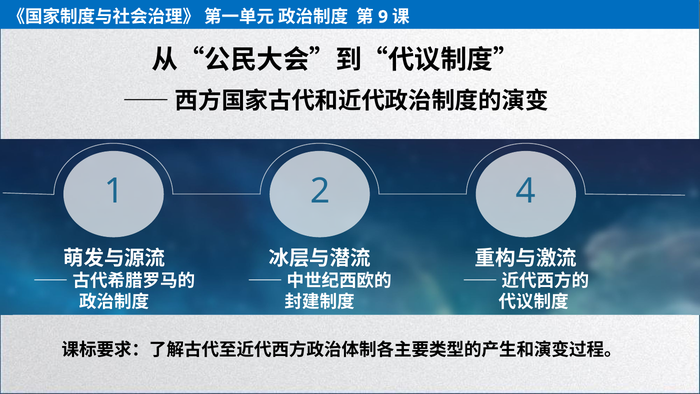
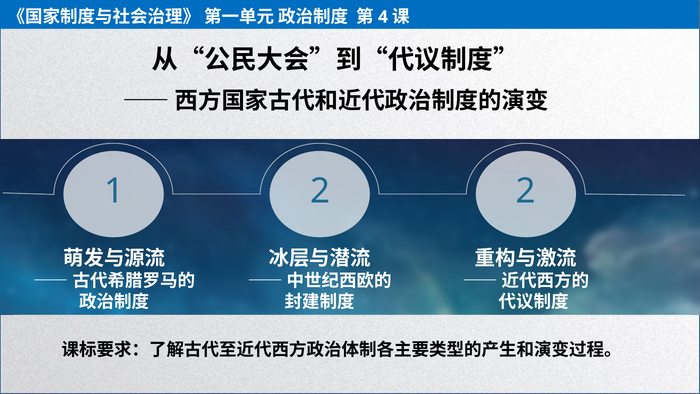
9: 9 -> 4
2 4: 4 -> 2
